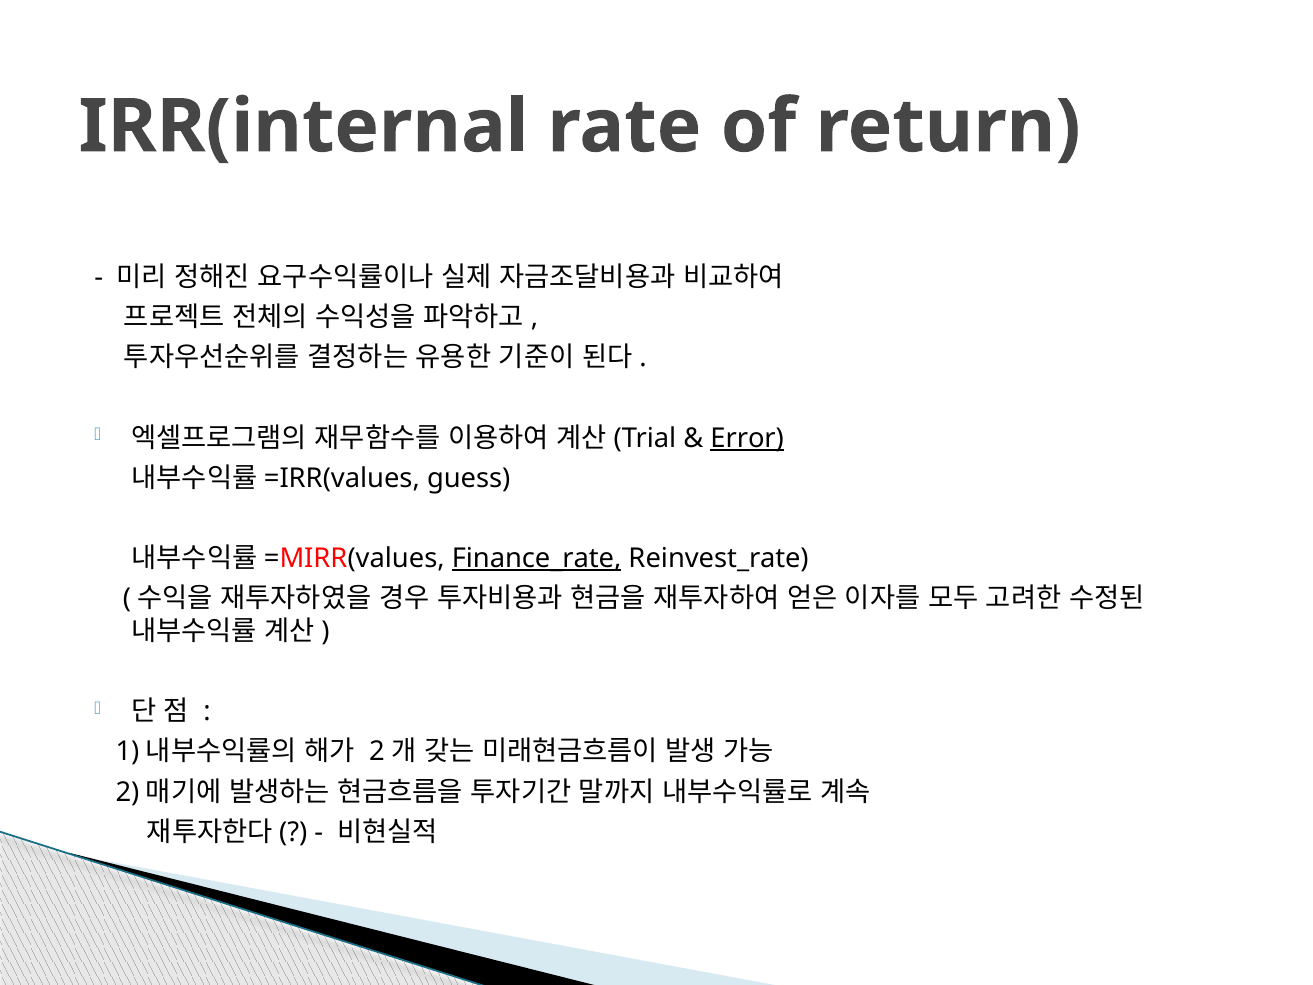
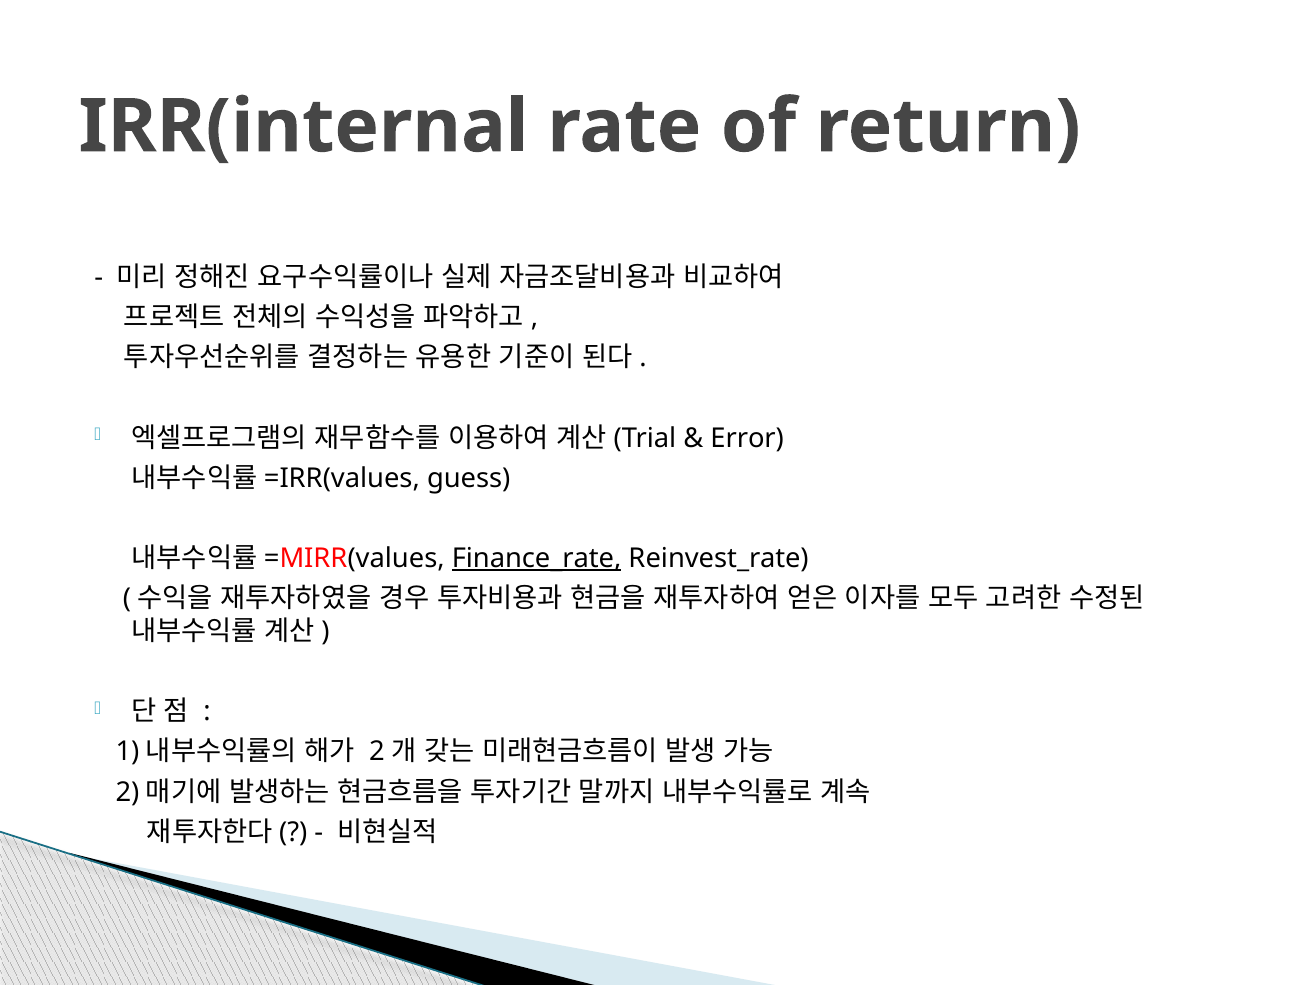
Error underline: present -> none
